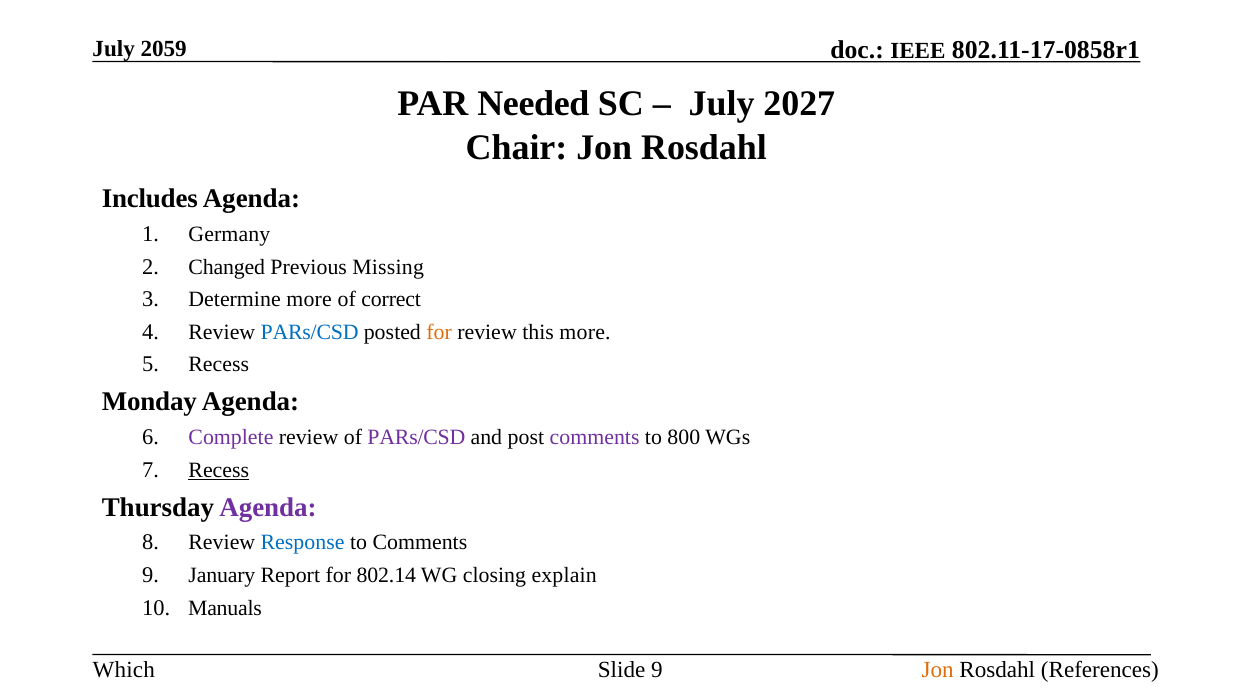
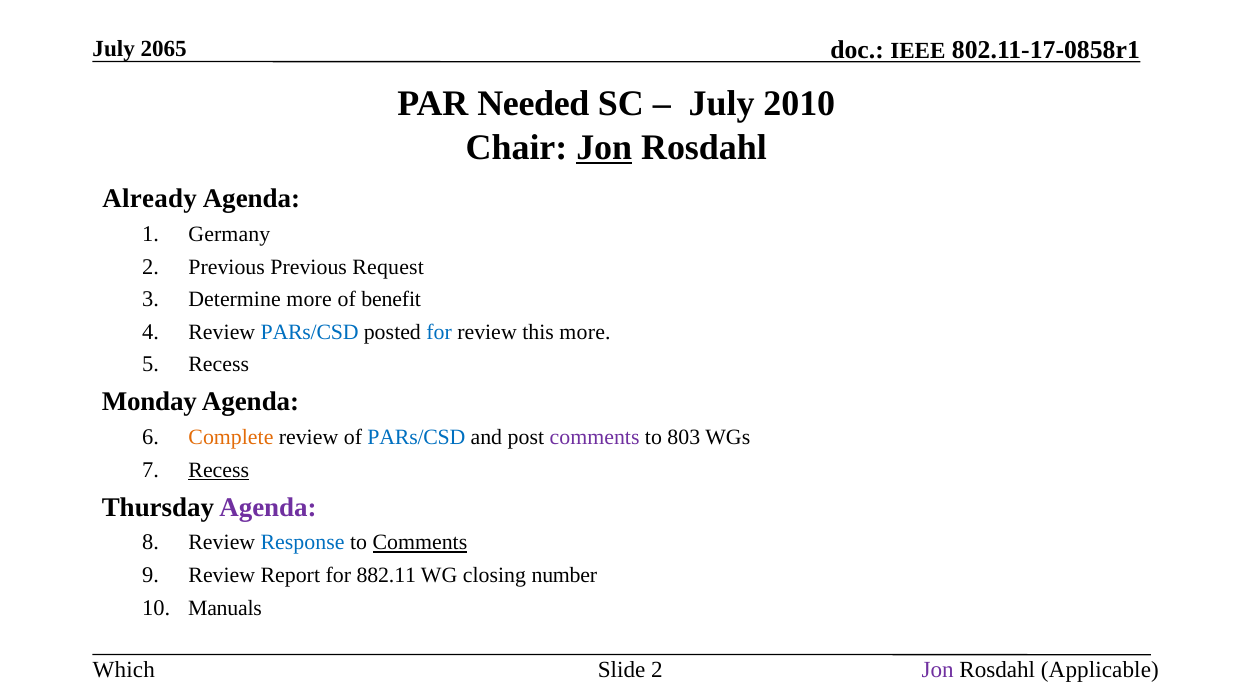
2059: 2059 -> 2065
2027: 2027 -> 2010
Jon at (604, 147) underline: none -> present
Includes: Includes -> Already
Changed at (227, 267): Changed -> Previous
Missing: Missing -> Request
correct: correct -> benefit
for at (439, 332) colour: orange -> blue
Complete colour: purple -> orange
PARs/CSD at (416, 438) colour: purple -> blue
800: 800 -> 803
Comments at (420, 543) underline: none -> present
January at (222, 576): January -> Review
802.14: 802.14 -> 882.11
explain: explain -> number
Slide 9: 9 -> 2
Jon at (938, 670) colour: orange -> purple
References: References -> Applicable
